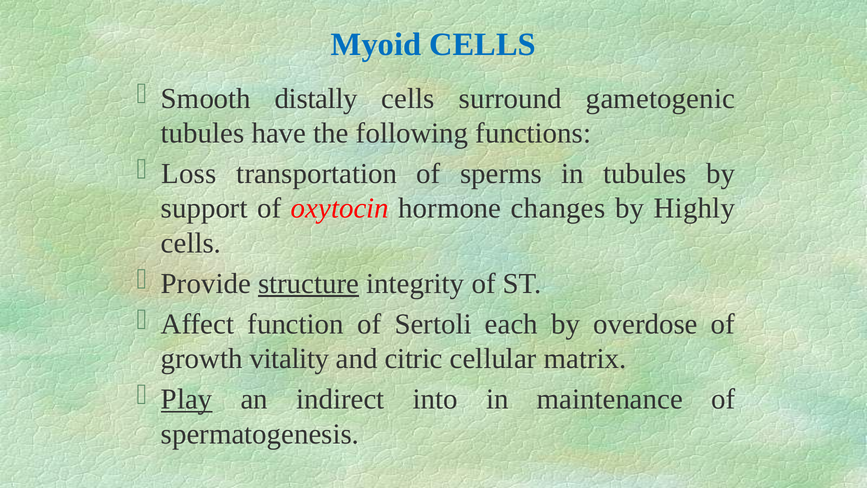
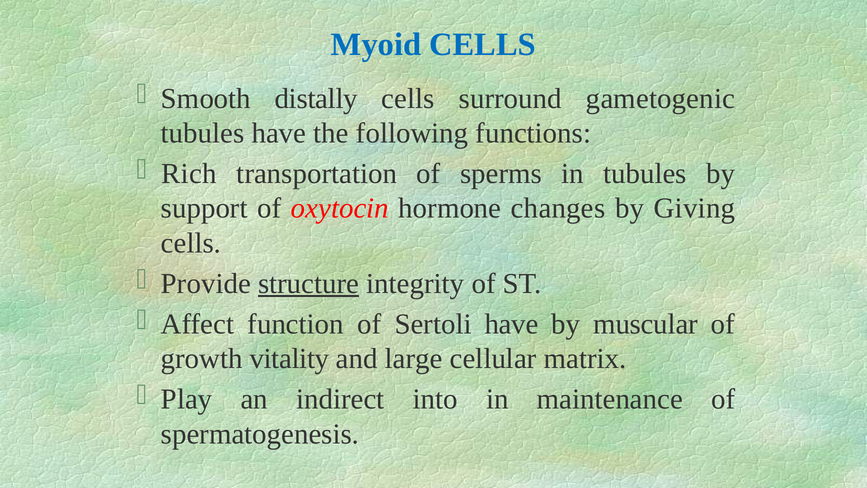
Loss: Loss -> Rich
Highly: Highly -> Giving
Sertoli each: each -> have
overdose: overdose -> muscular
citric: citric -> large
Play underline: present -> none
